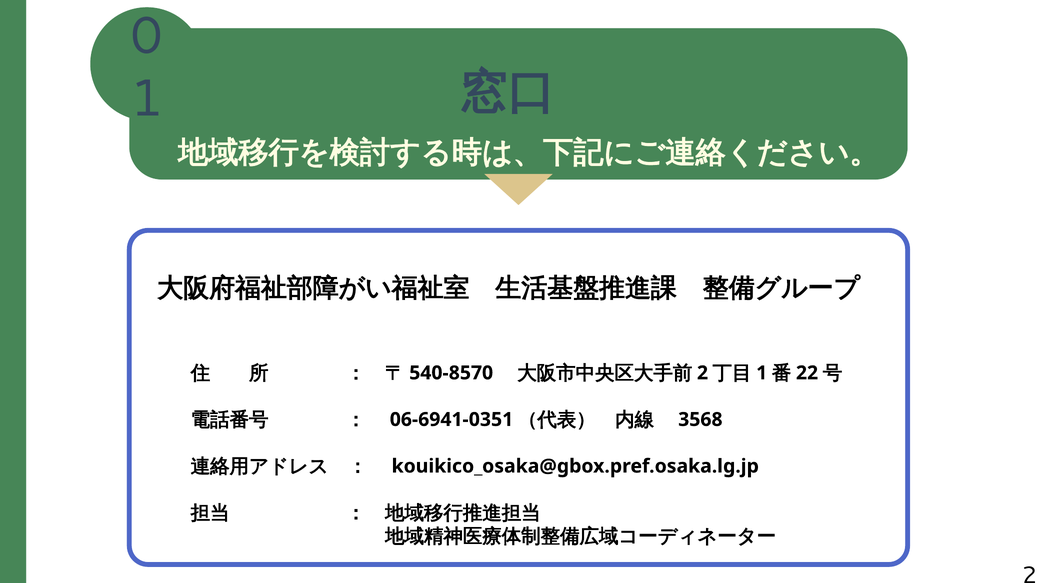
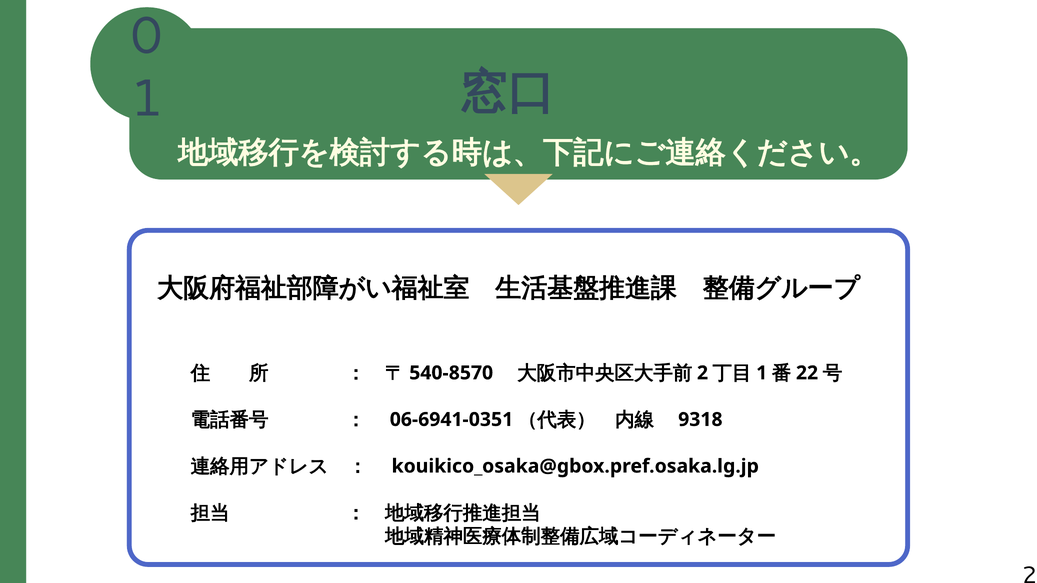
3568: 3568 -> 9318
